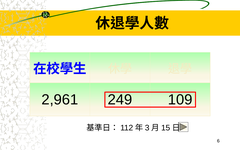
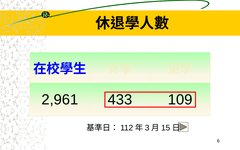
249: 249 -> 433
